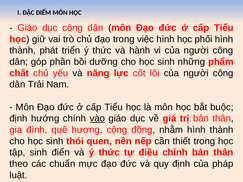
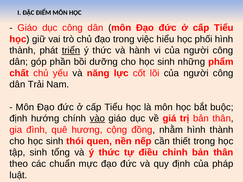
việc hình: hình -> hiểu
triển underline: none -> present
điển: điển -> tổng
